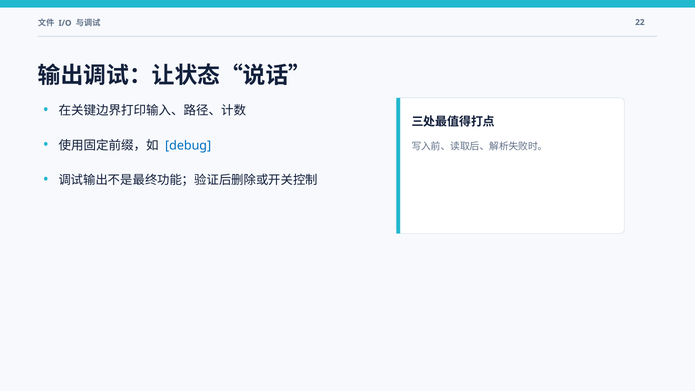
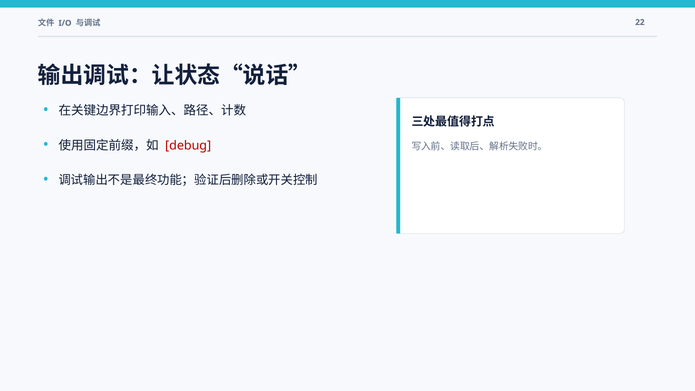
debug colour: blue -> red
